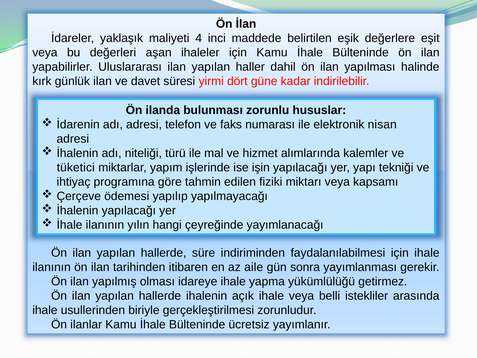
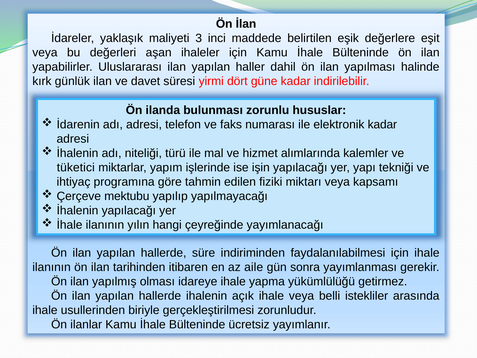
4: 4 -> 3
elektronik nisan: nisan -> kadar
ödemesi: ödemesi -> mektubu
